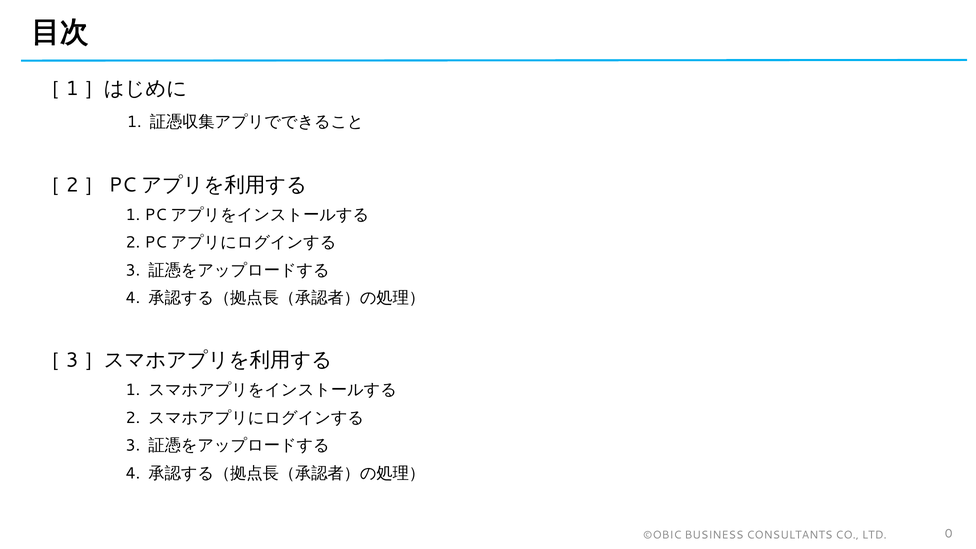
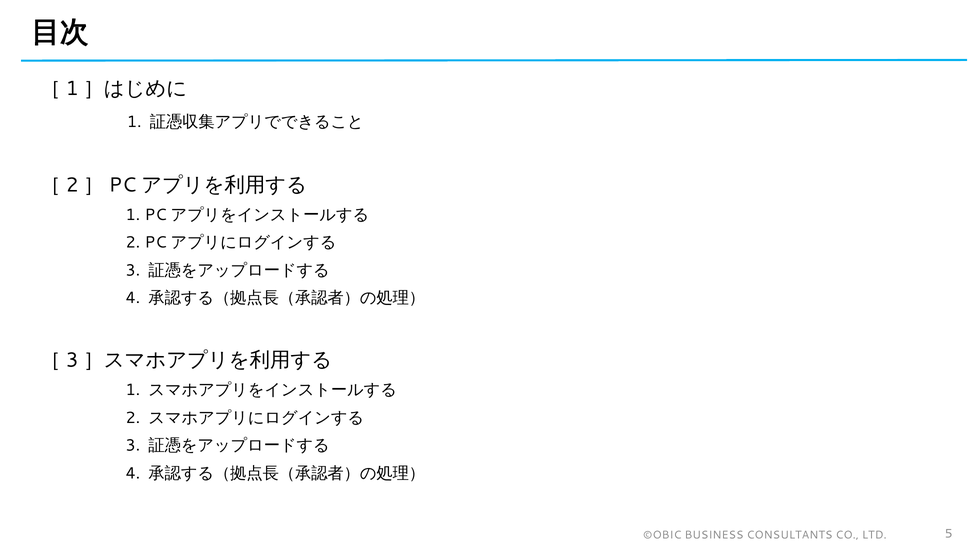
0: 0 -> 5
